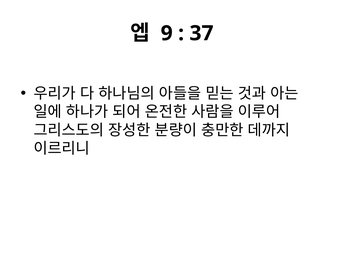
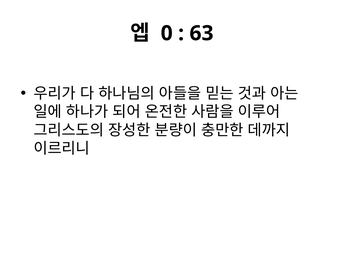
9: 9 -> 0
37: 37 -> 63
